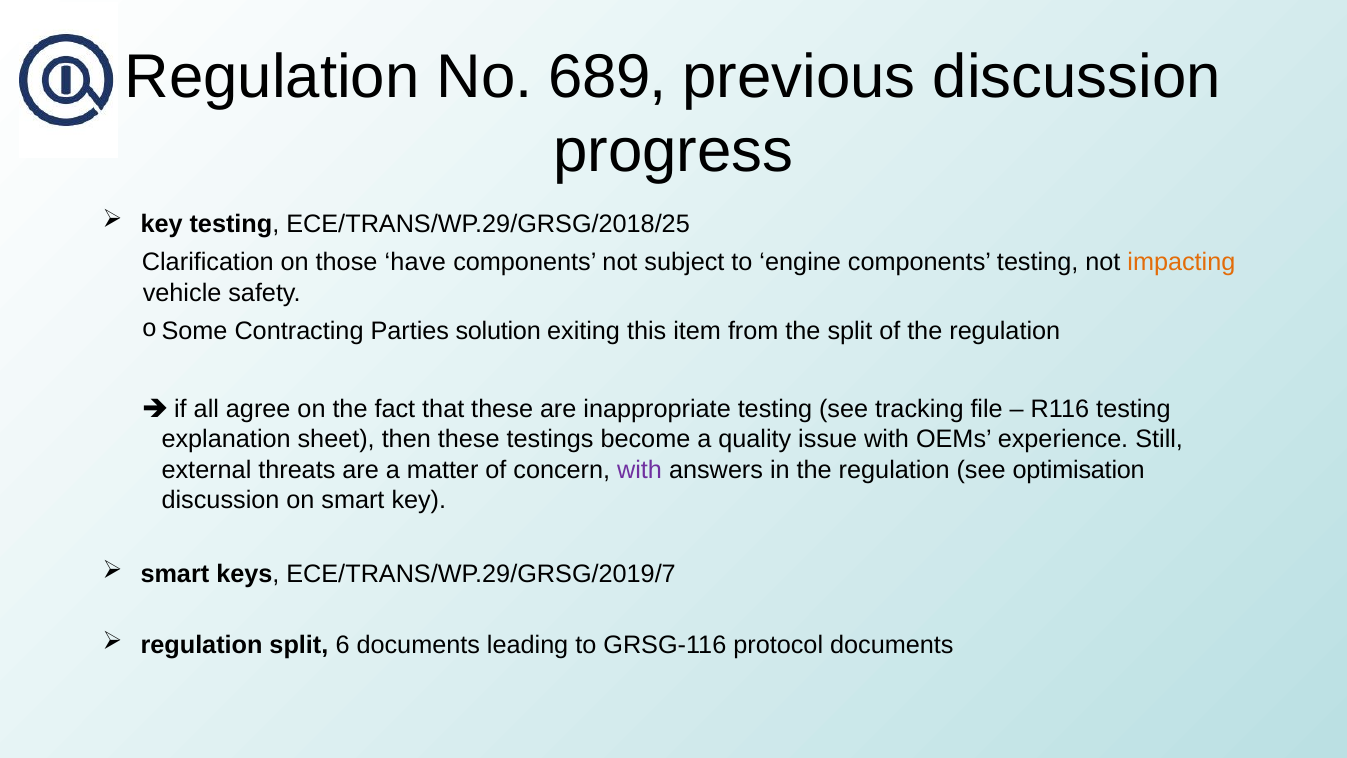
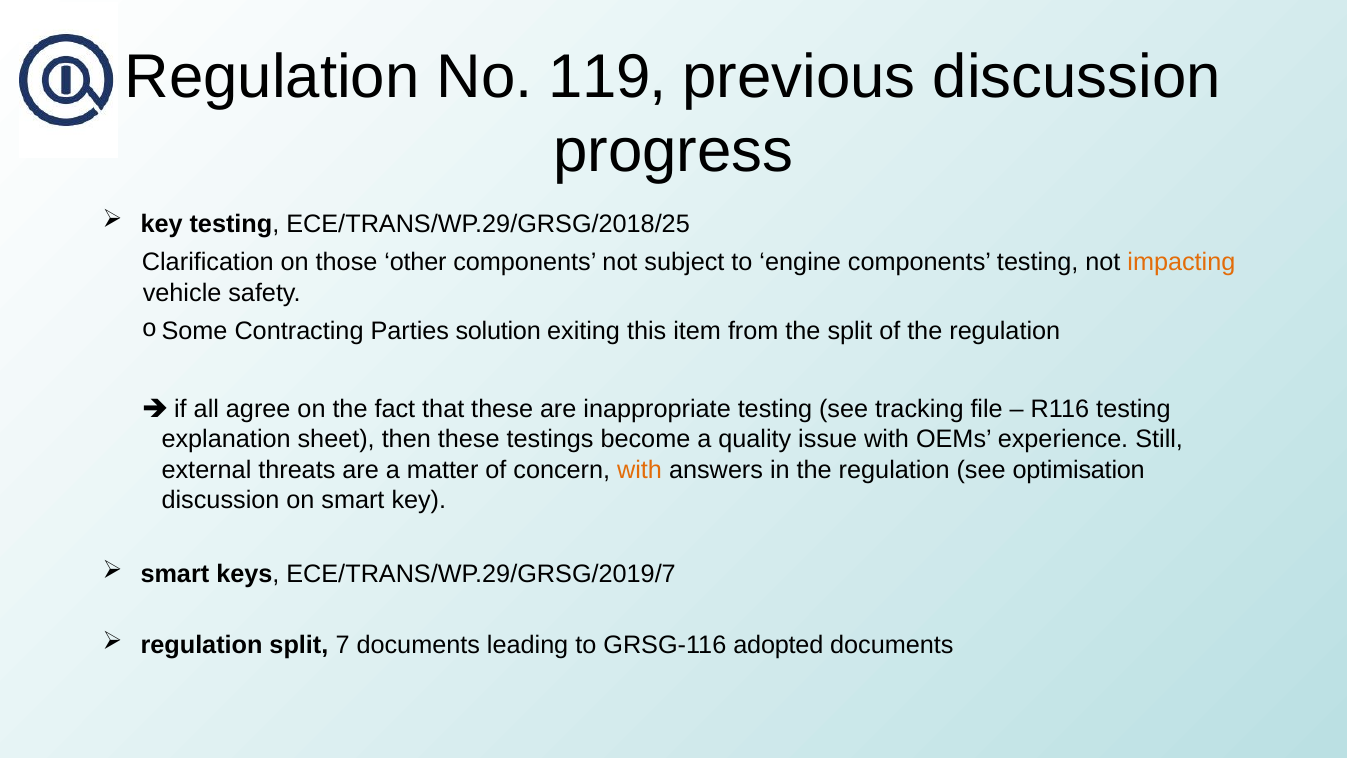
689: 689 -> 119
have: have -> other
with at (640, 470) colour: purple -> orange
6: 6 -> 7
protocol: protocol -> adopted
